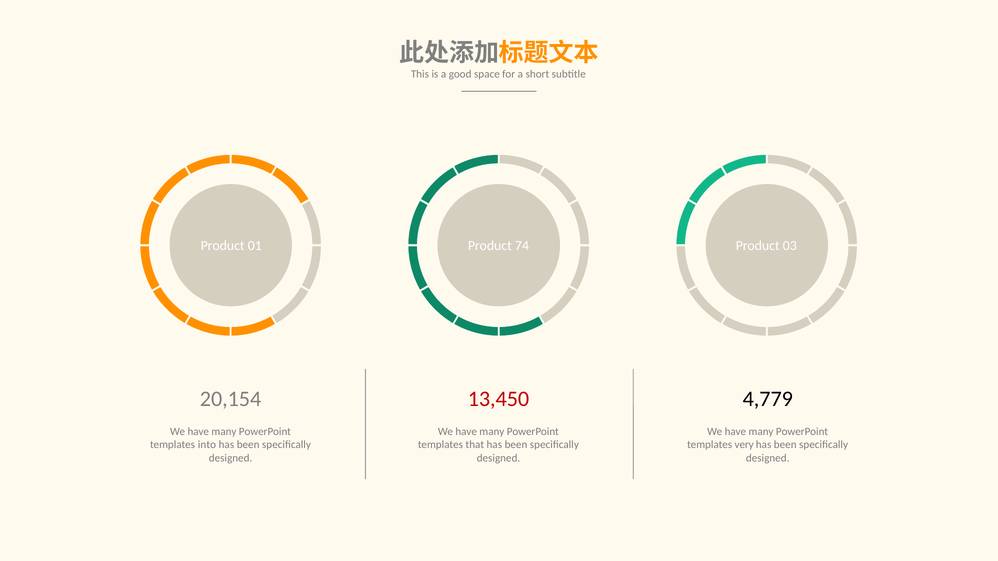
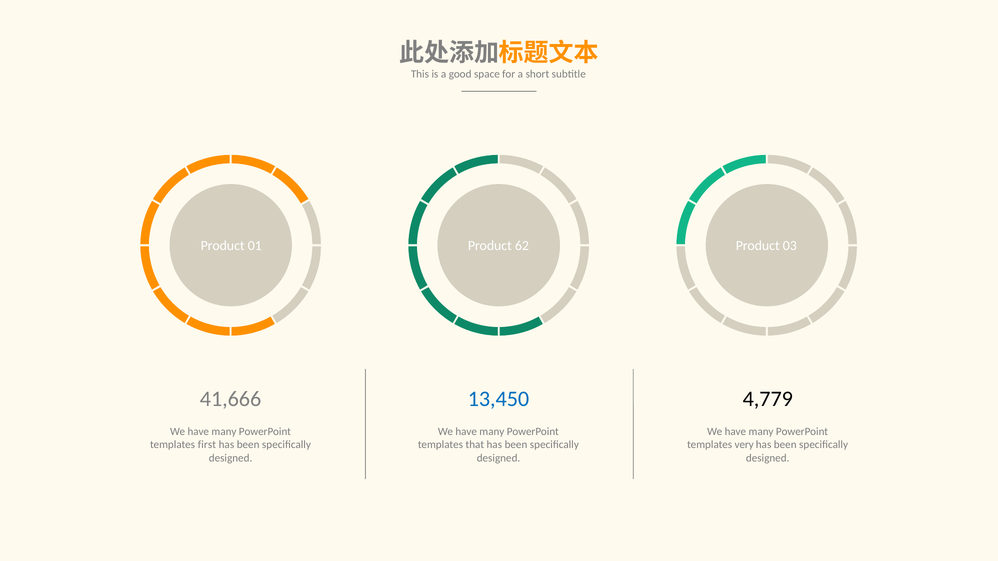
74: 74 -> 62
20,154: 20,154 -> 41,666
13,450 colour: red -> blue
into: into -> first
